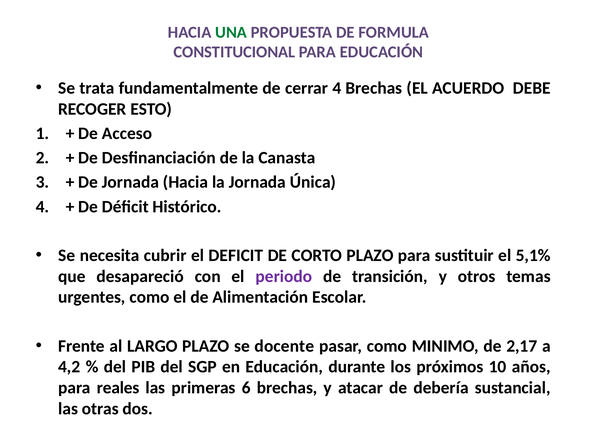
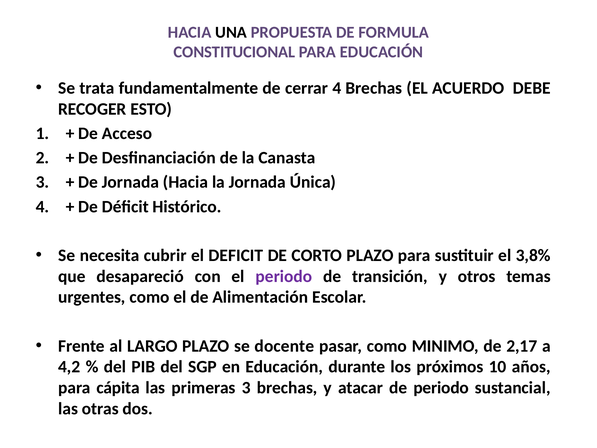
UNA colour: green -> black
5,1%: 5,1% -> 3,8%
reales: reales -> cápita
primeras 6: 6 -> 3
de debería: debería -> periodo
